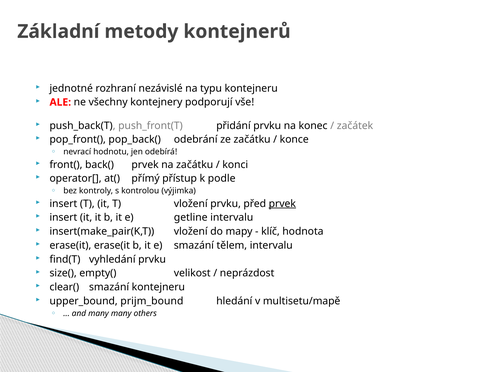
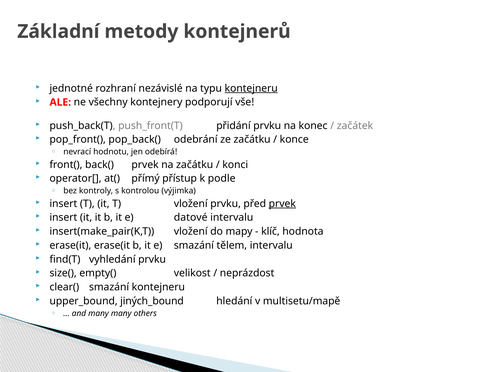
kontejneru at (251, 88) underline: none -> present
getline: getline -> datové
prijm_bound: prijm_bound -> jiných_bound
